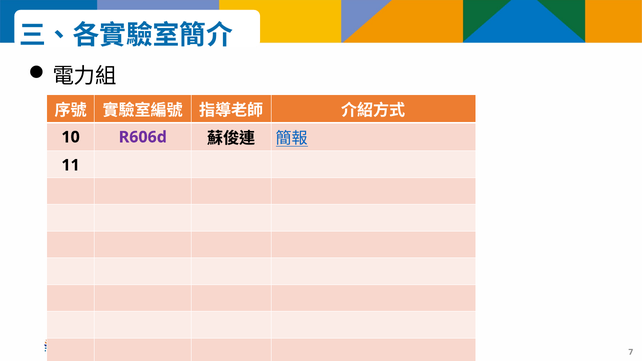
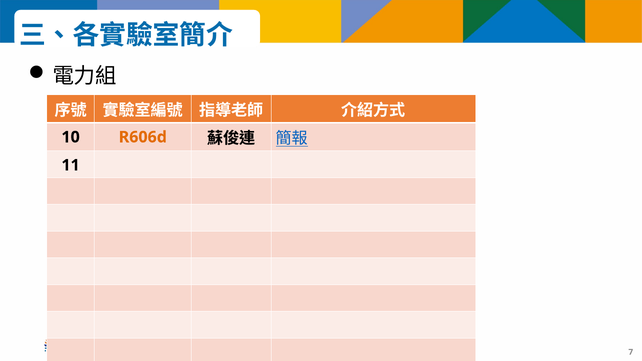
R606d colour: purple -> orange
